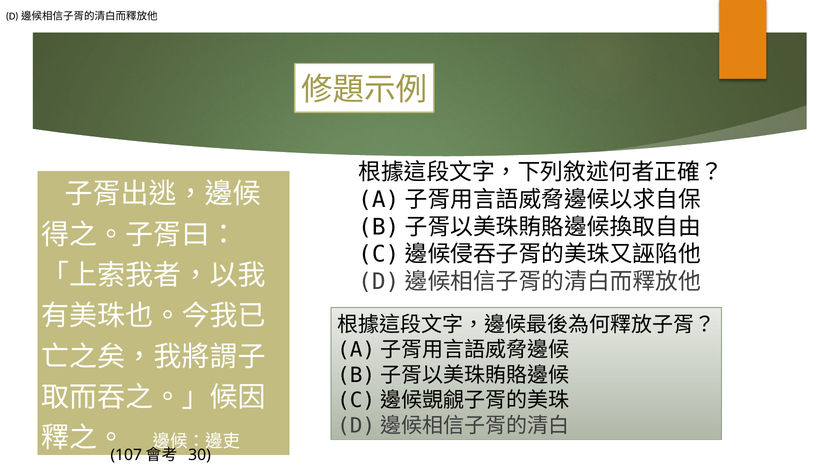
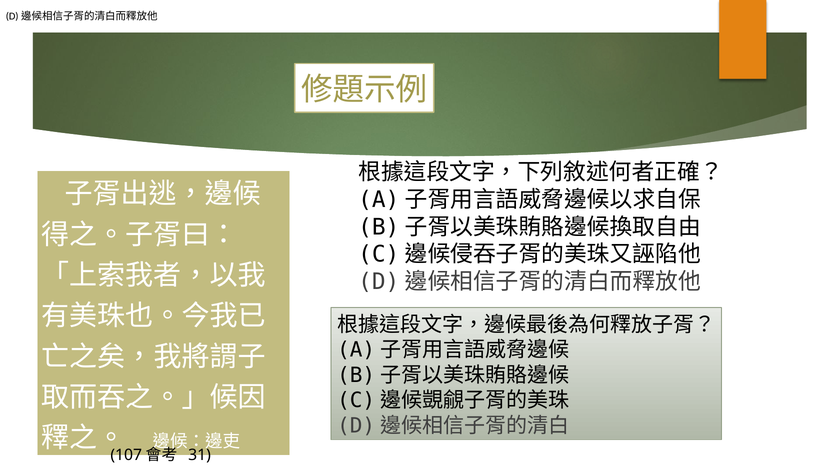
30: 30 -> 31
